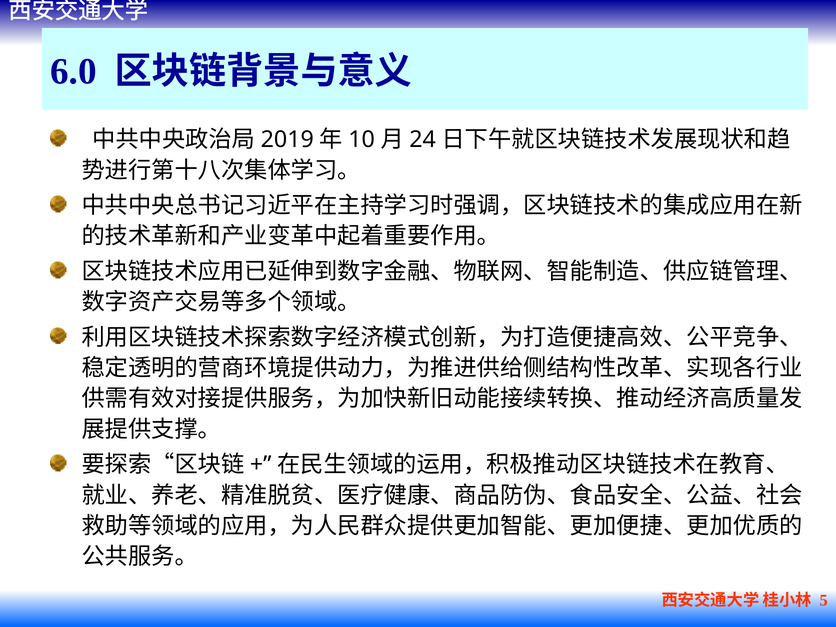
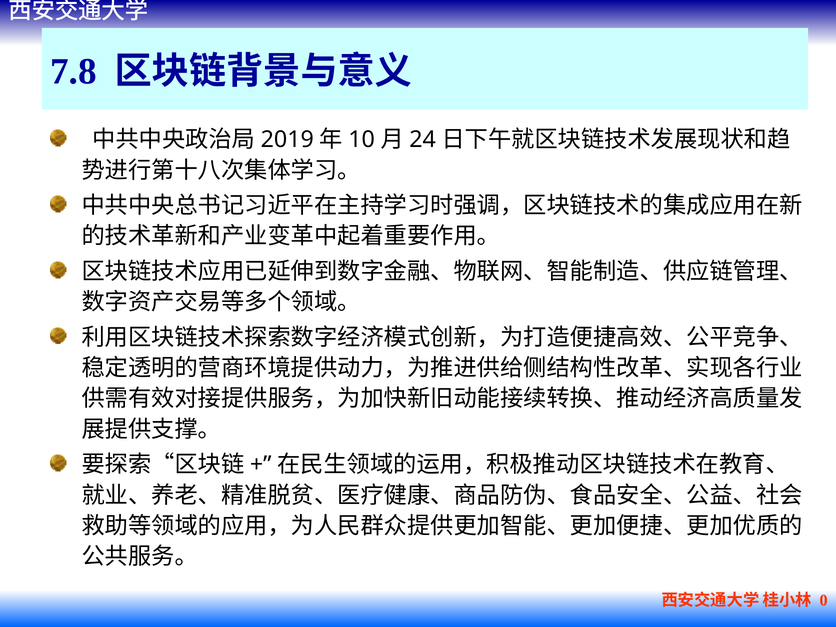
6.0: 6.0 -> 7.8
5: 5 -> 0
